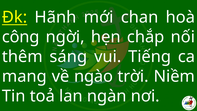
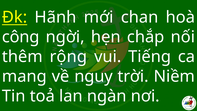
sáng: sáng -> rộng
ngào: ngào -> nguy
